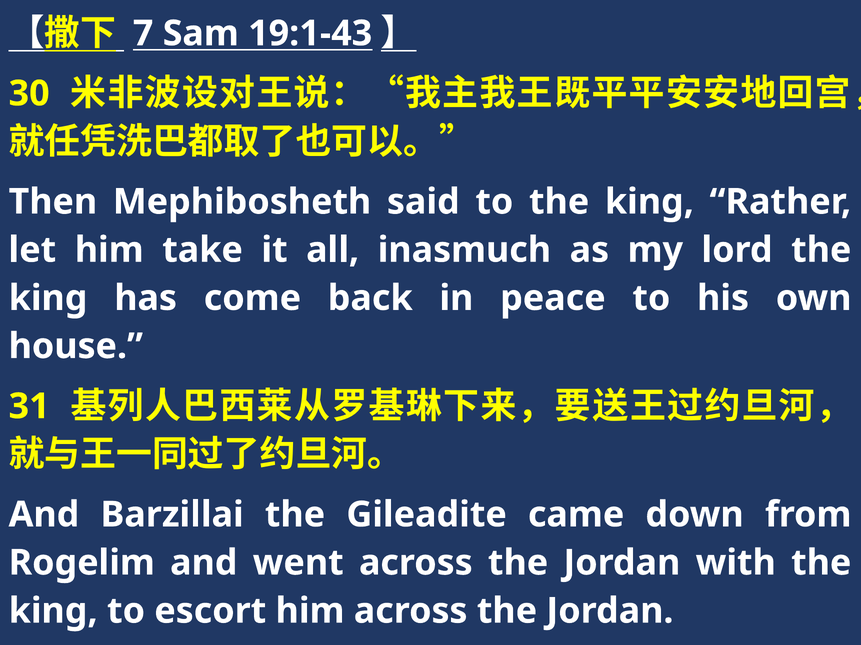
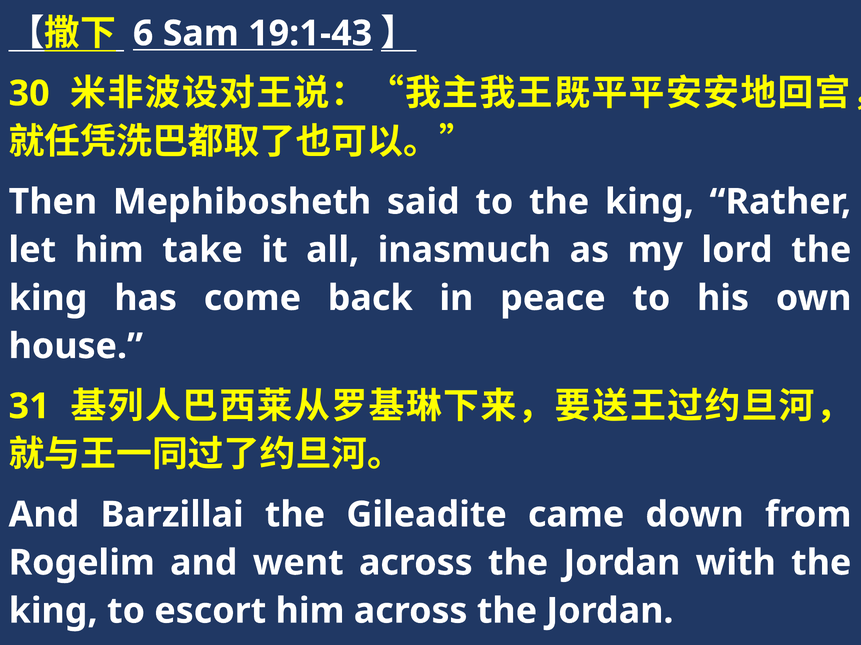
7: 7 -> 6
